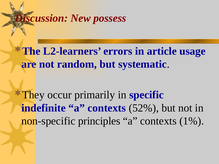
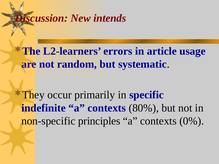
possess: possess -> intends
52%: 52% -> 80%
1%: 1% -> 0%
